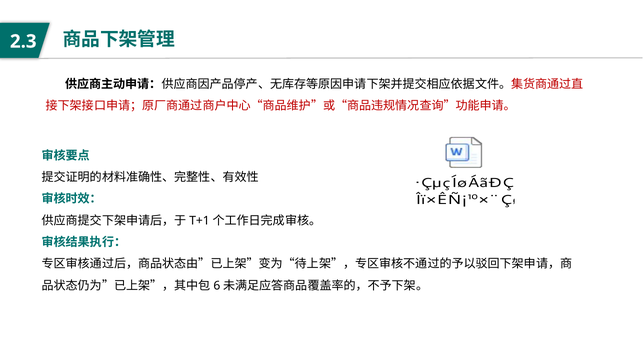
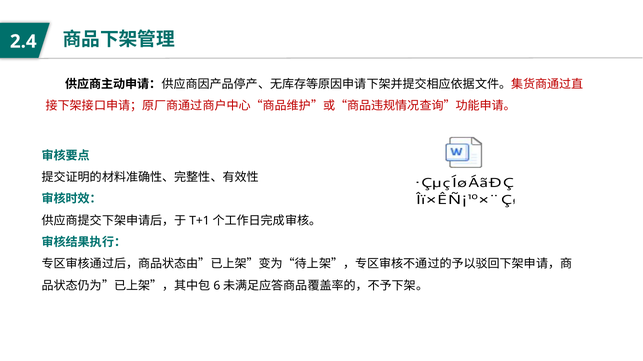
2.3: 2.3 -> 2.4
